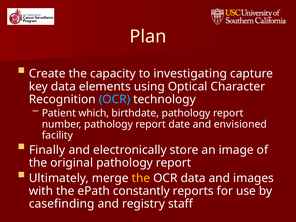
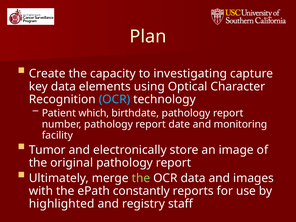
envisioned: envisioned -> monitoring
Finally: Finally -> Tumor
the at (141, 178) colour: yellow -> light green
casefinding: casefinding -> highlighted
